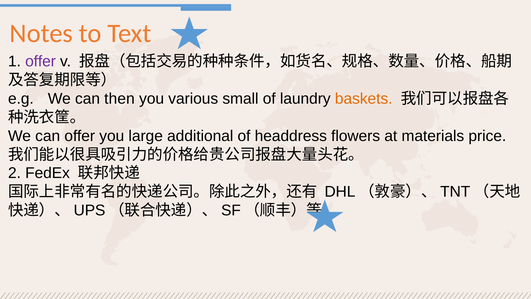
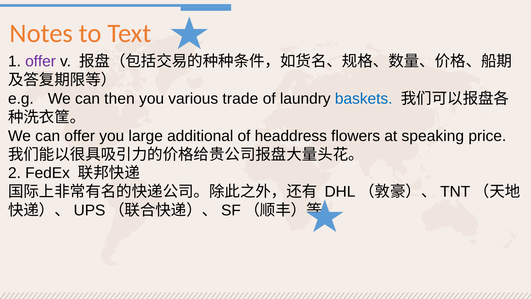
small: small -> trade
baskets colour: orange -> blue
materials: materials -> speaking
